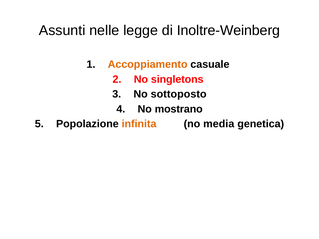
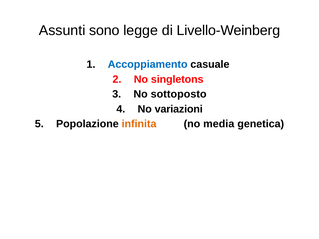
nelle: nelle -> sono
Inoltre-Weinberg: Inoltre-Weinberg -> Livello-Weinberg
Accoppiamento colour: orange -> blue
mostrano: mostrano -> variazioni
